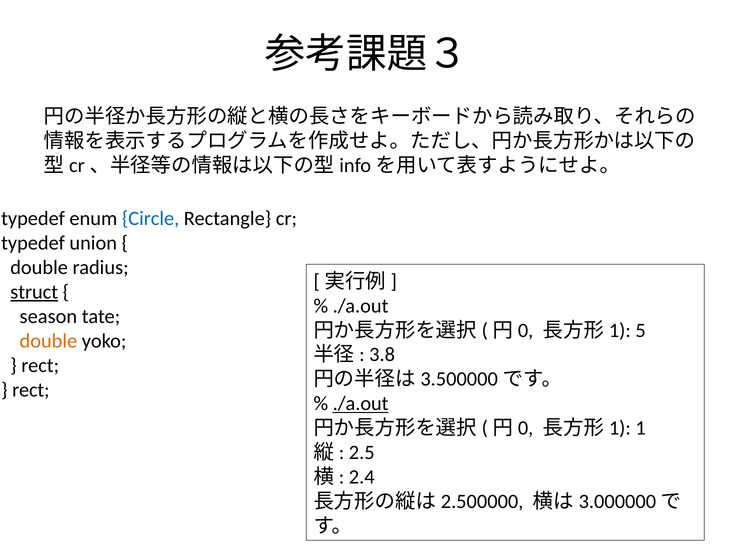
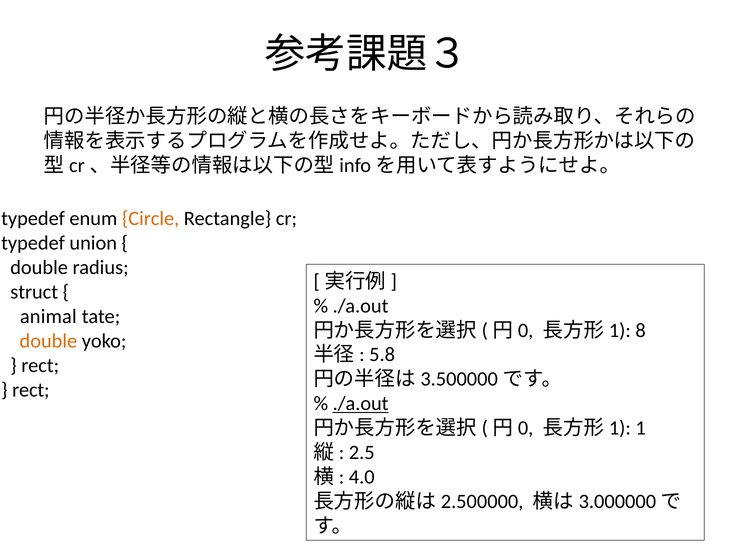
Circle colour: blue -> orange
struct underline: present -> none
season: season -> animal
5: 5 -> 8
3.8: 3.8 -> 5.8
2.4: 2.4 -> 4.0
